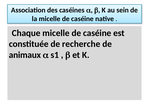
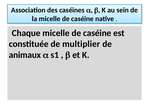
recherche: recherche -> multiplier
